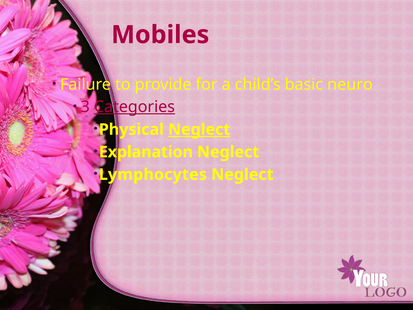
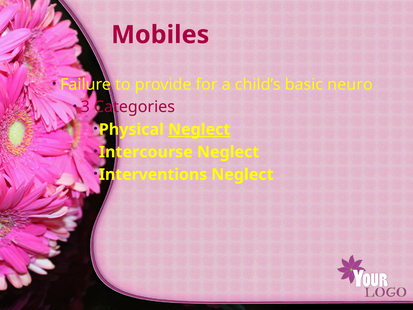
Categories underline: present -> none
Explanation: Explanation -> Intercourse
Lymphocytes: Lymphocytes -> Interventions
